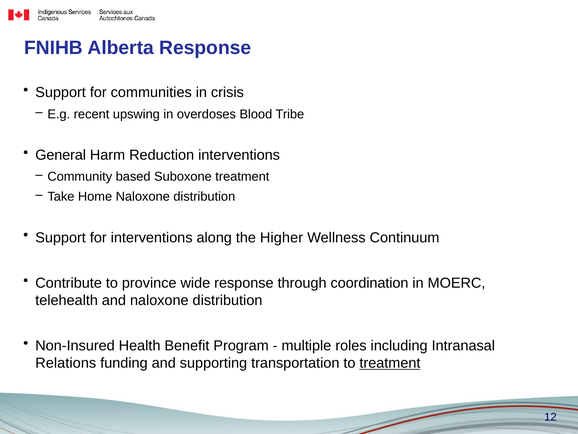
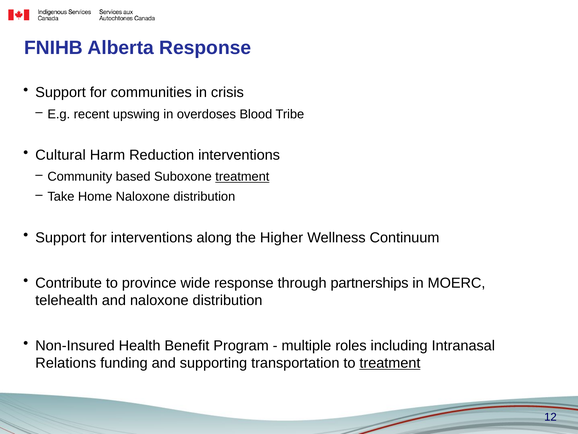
General: General -> Cultural
treatment at (242, 176) underline: none -> present
coordination: coordination -> partnerships
